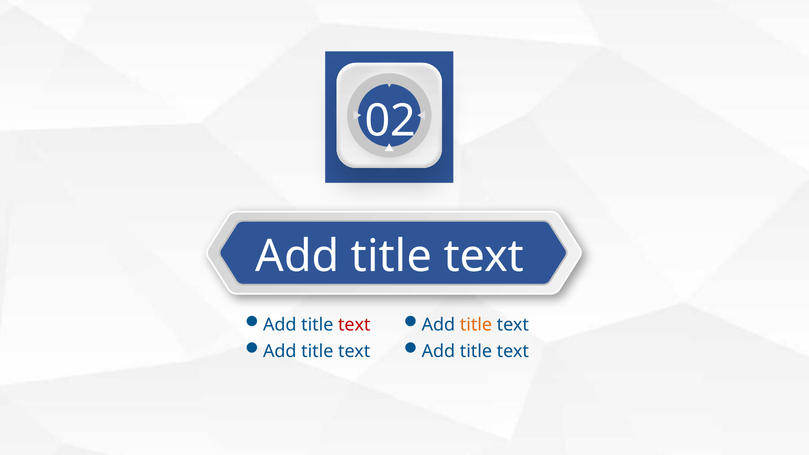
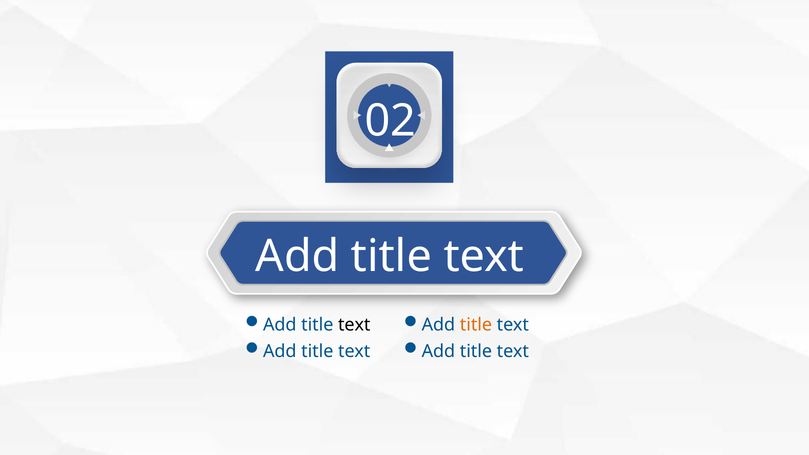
text at (354, 325) colour: red -> black
